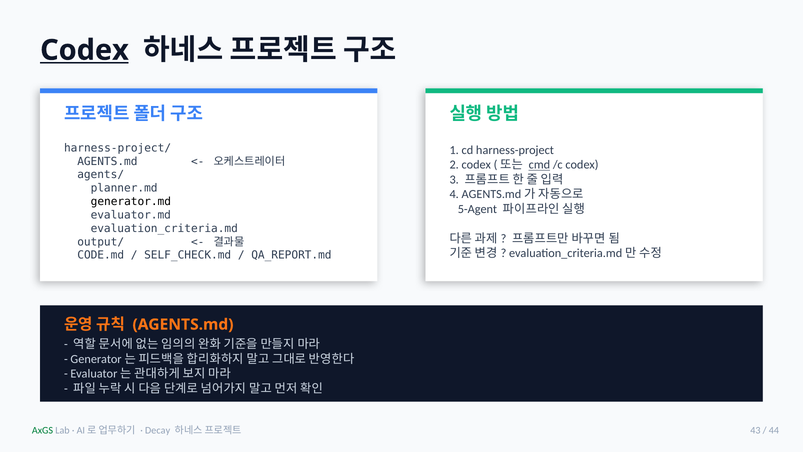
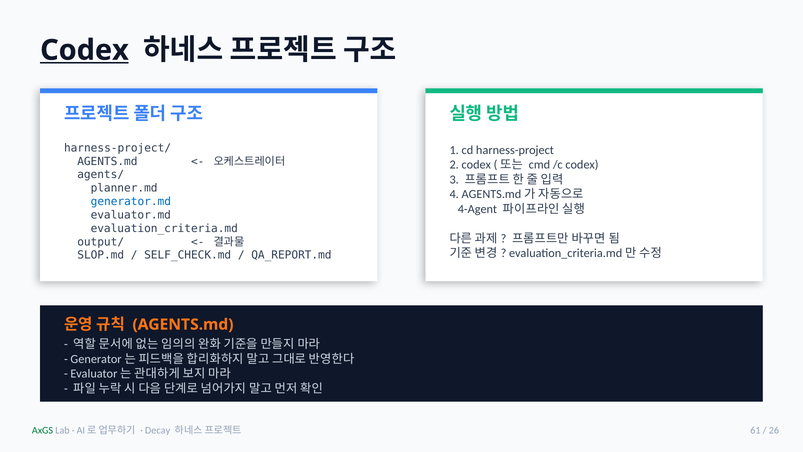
cmd underline: present -> none
generator.md colour: black -> blue
5-Agent: 5-Agent -> 4-Agent
CODE.md: CODE.md -> SLOP.md
43: 43 -> 61
44: 44 -> 26
